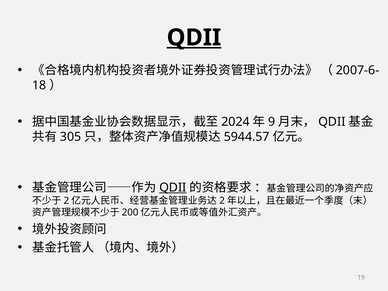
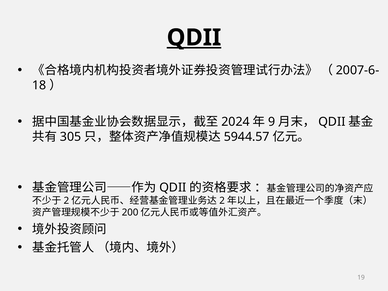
QDII at (173, 188) underline: present -> none
